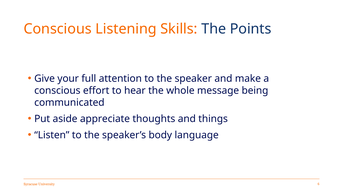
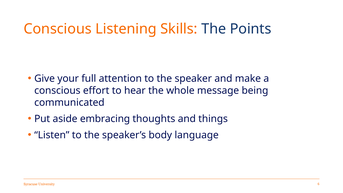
appreciate: appreciate -> embracing
